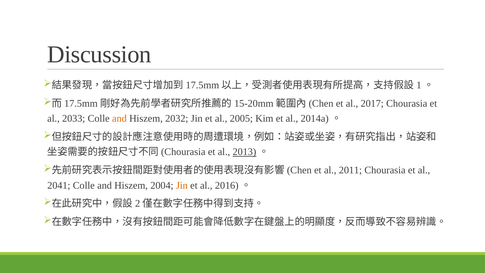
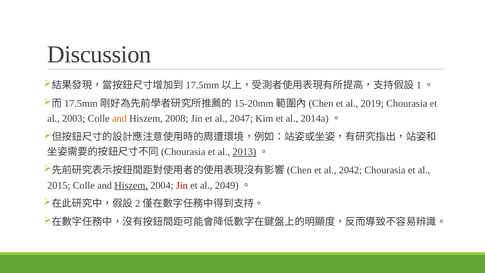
2017: 2017 -> 2019
2033: 2033 -> 2003
2032: 2032 -> 2008
2005: 2005 -> 2047
2011: 2011 -> 2042
2041: 2041 -> 2015
Hiszem at (131, 185) underline: none -> present
Jin at (182, 185) colour: orange -> red
2016: 2016 -> 2049
